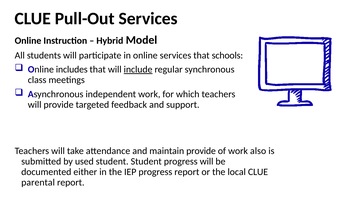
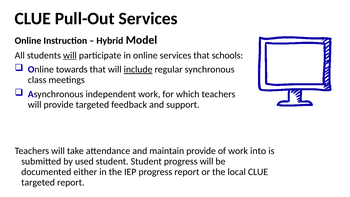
will at (70, 55) underline: none -> present
includes: includes -> towards
also: also -> into
parental at (38, 182): parental -> targeted
